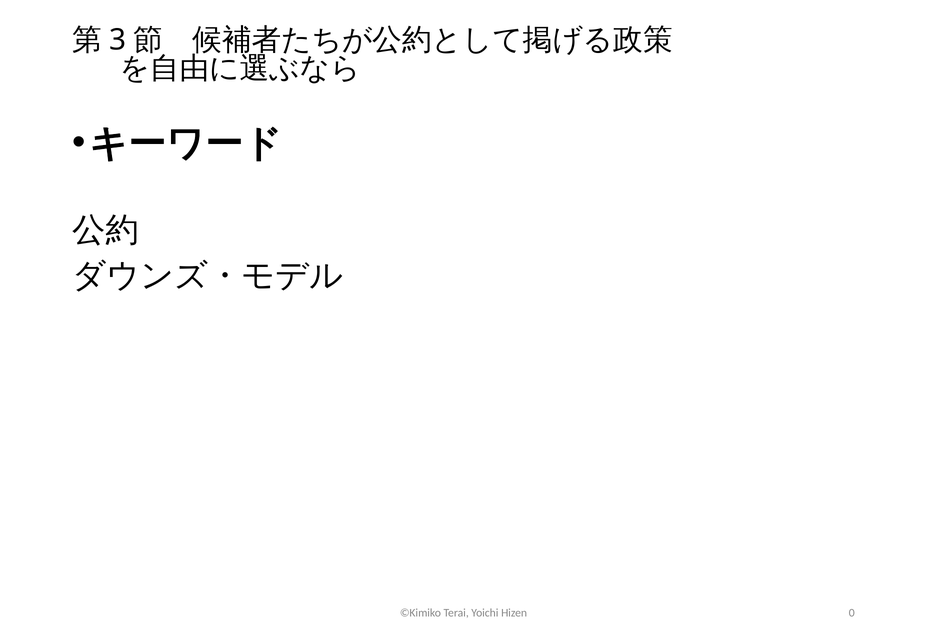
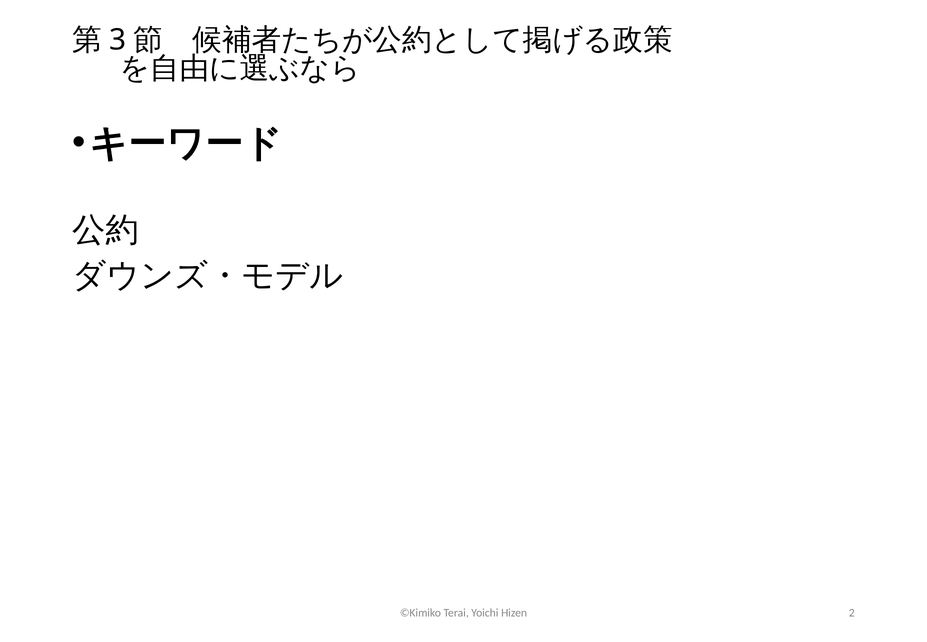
0: 0 -> 2
